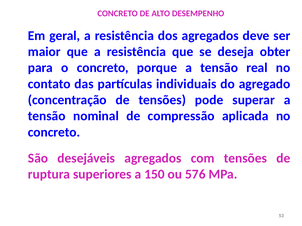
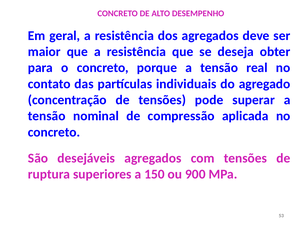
576: 576 -> 900
